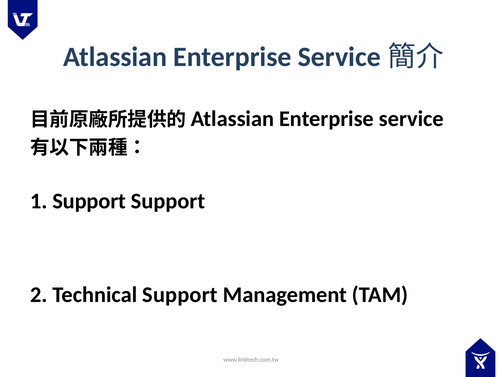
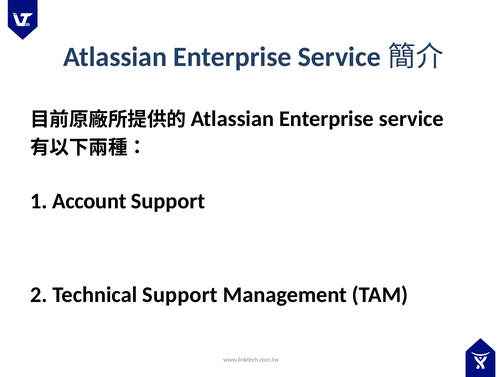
1 Support: Support -> Account
